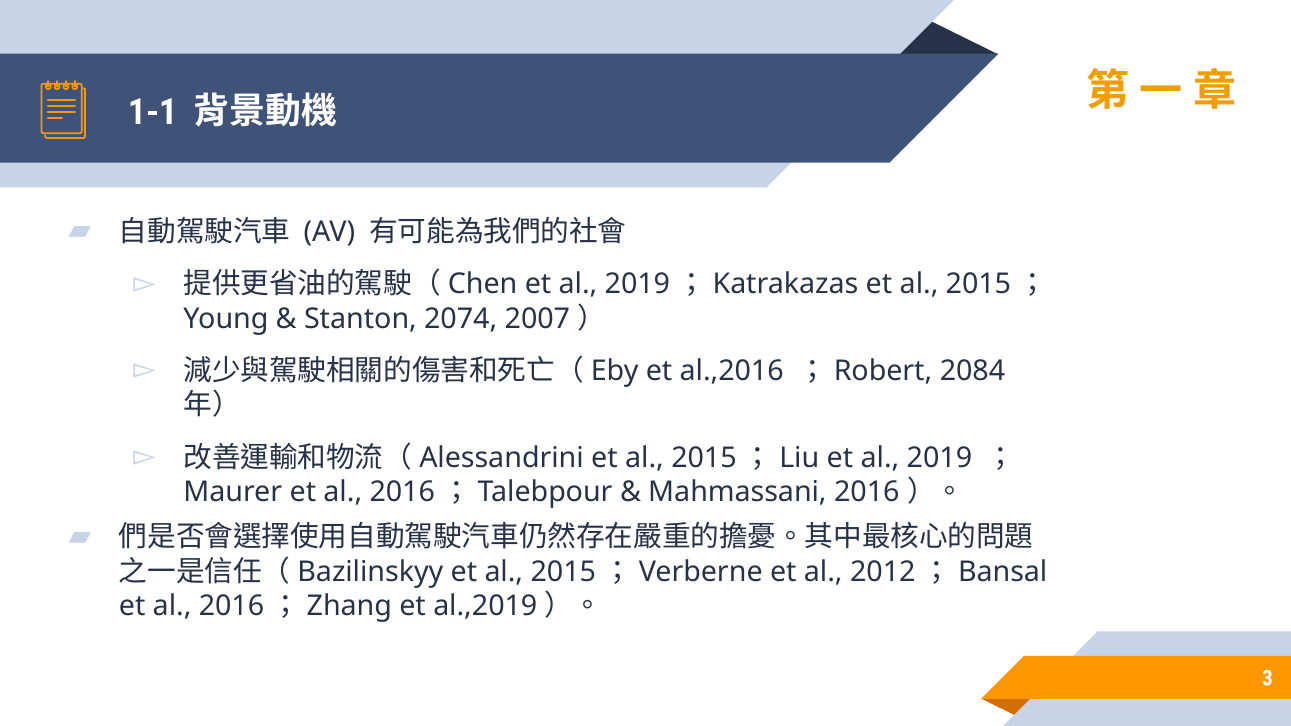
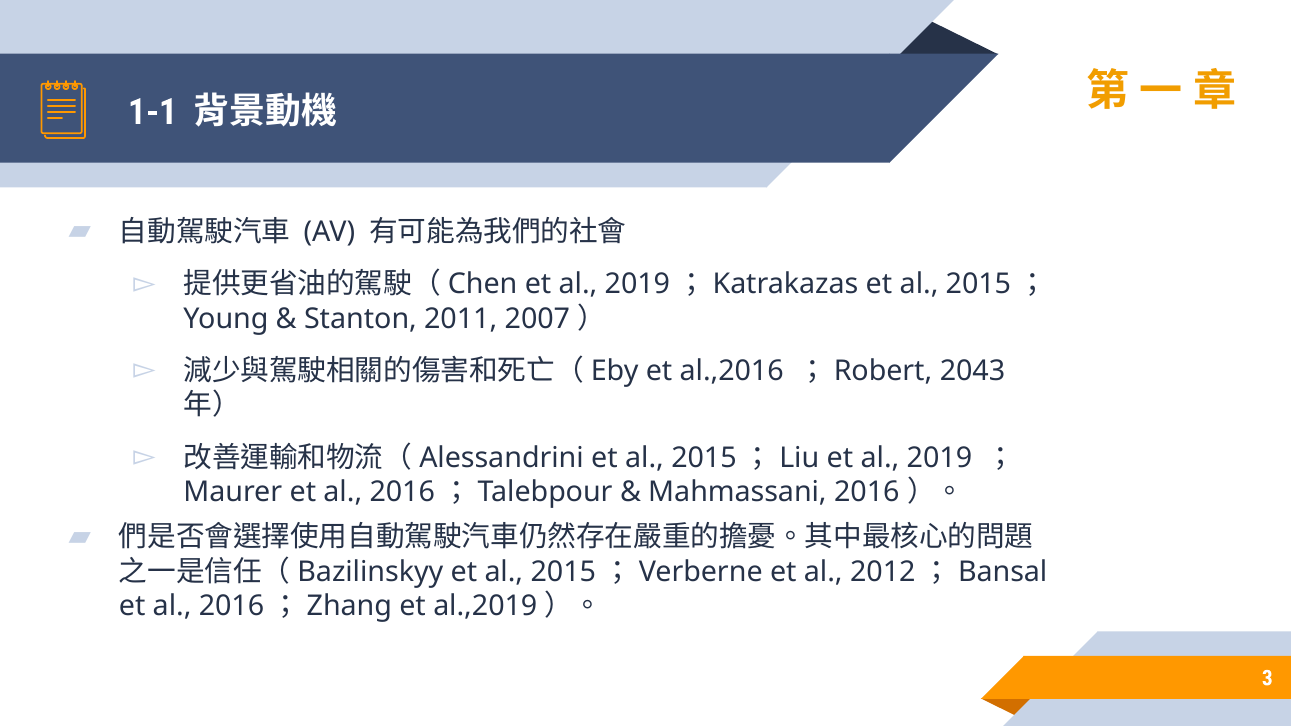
2074: 2074 -> 2011
2084: 2084 -> 2043
